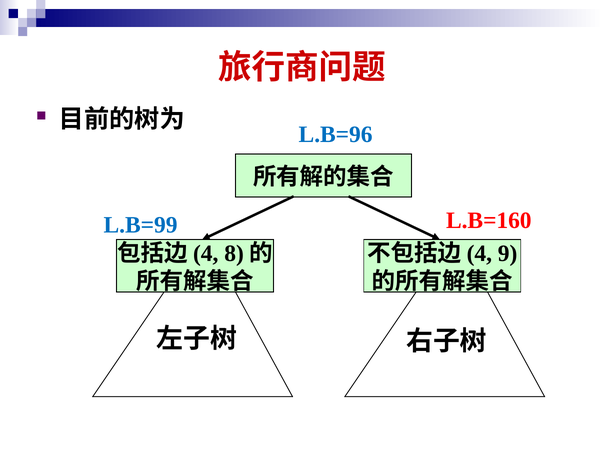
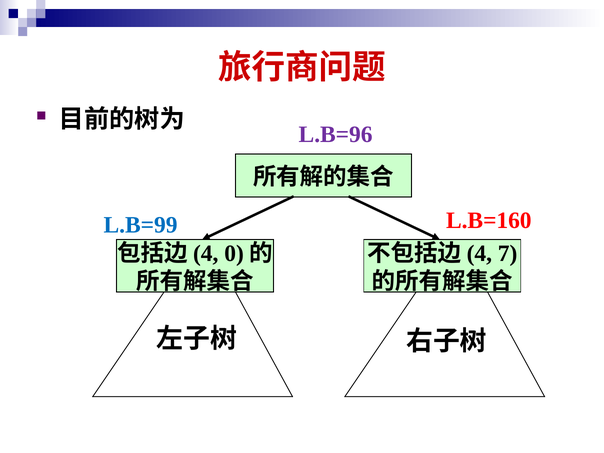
L.B=96 colour: blue -> purple
8: 8 -> 0
9: 9 -> 7
